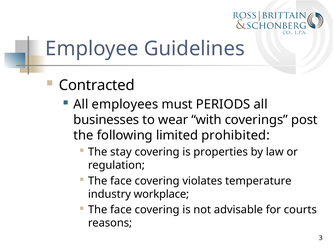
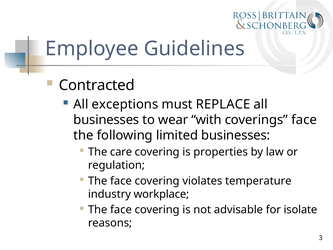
employees: employees -> exceptions
PERIODS: PERIODS -> REPLACE
coverings post: post -> face
limited prohibited: prohibited -> businesses
stay: stay -> care
courts: courts -> isolate
